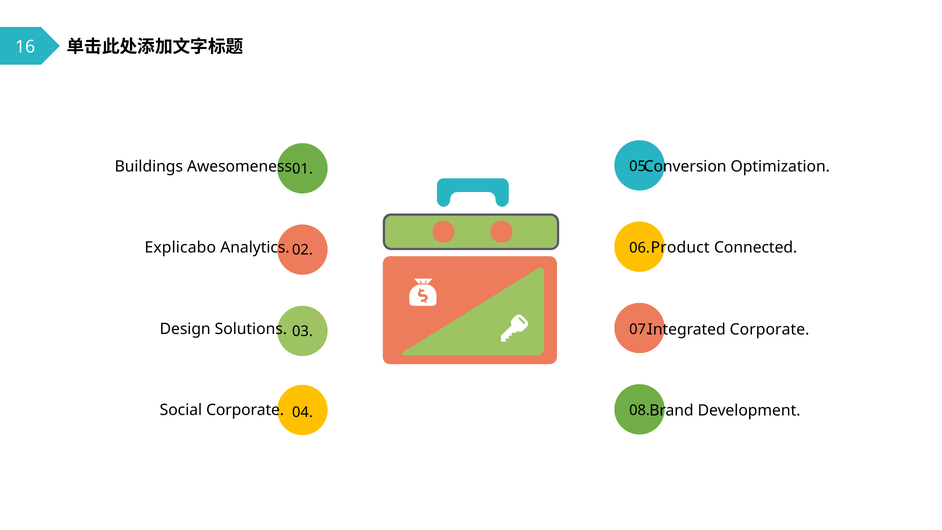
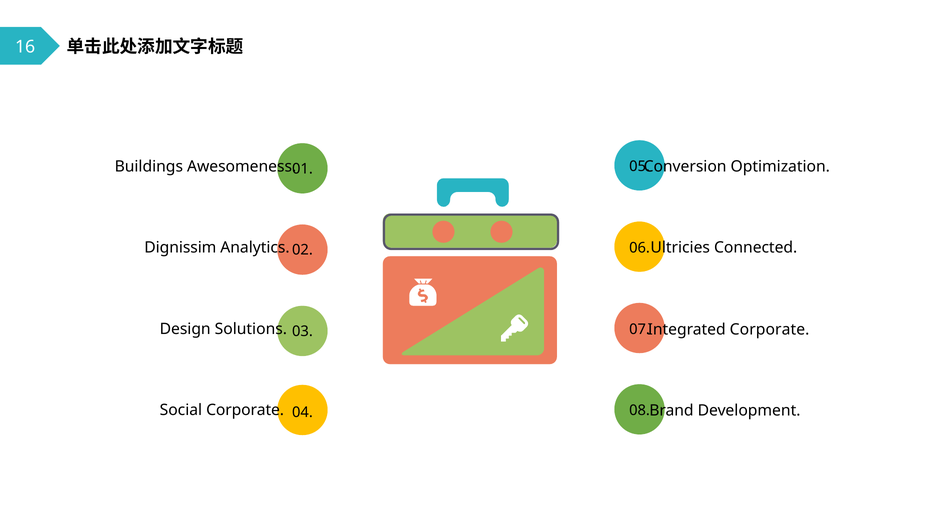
Explicabo: Explicabo -> Dignissim
Product: Product -> Ultricies
